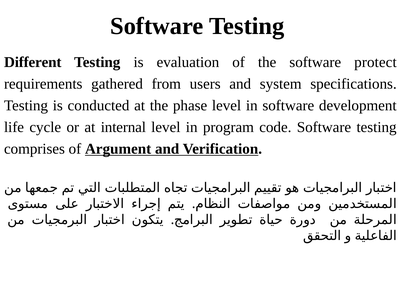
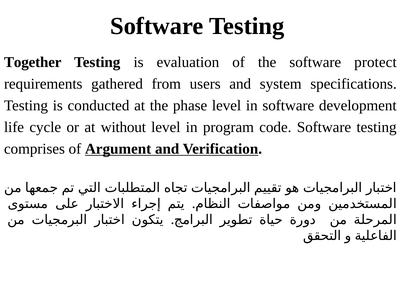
Different: Different -> Together
internal: internal -> without
